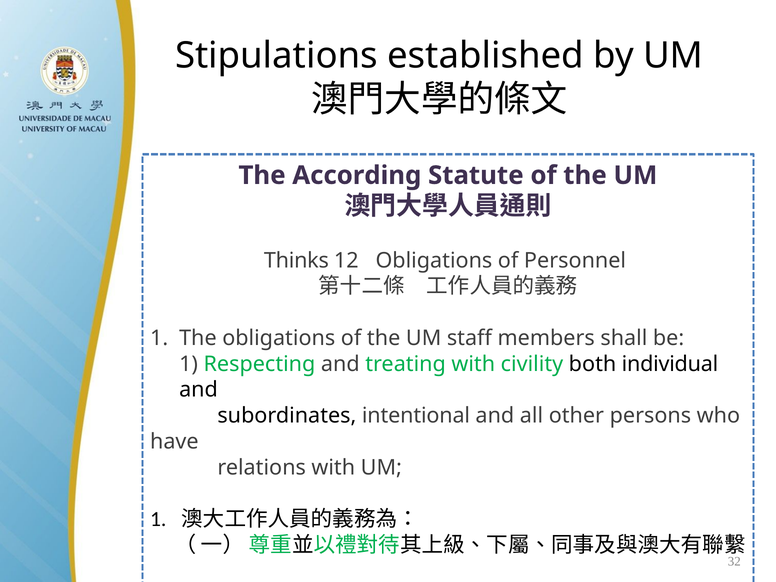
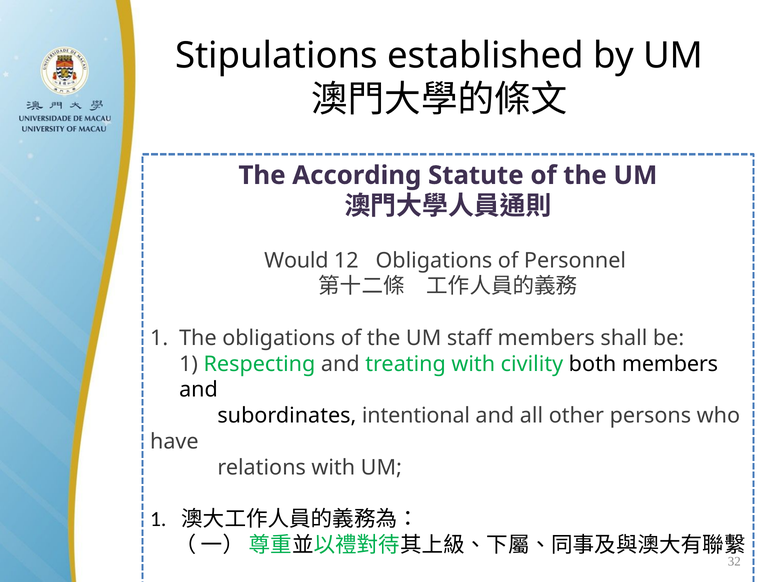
Thinks: Thinks -> Would
both individual: individual -> members
